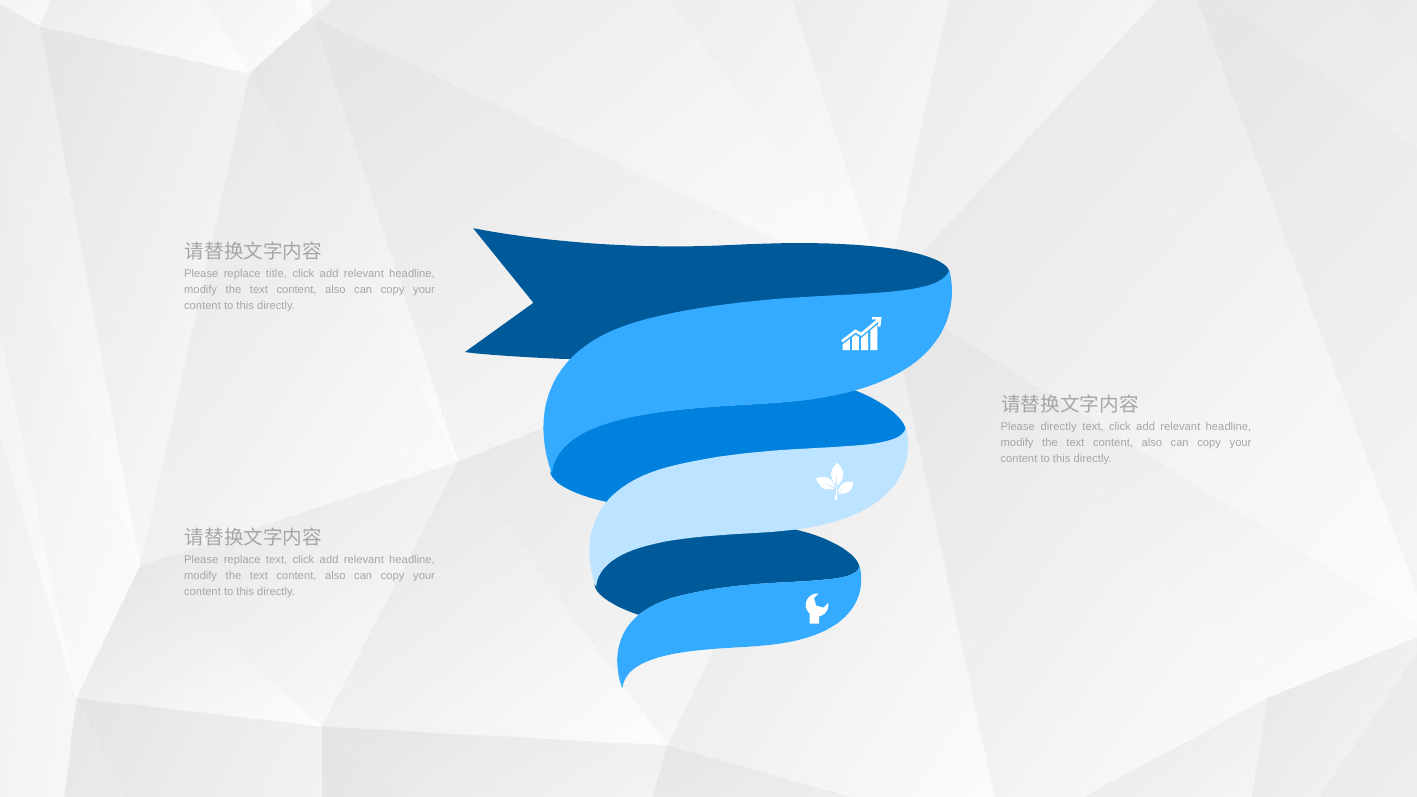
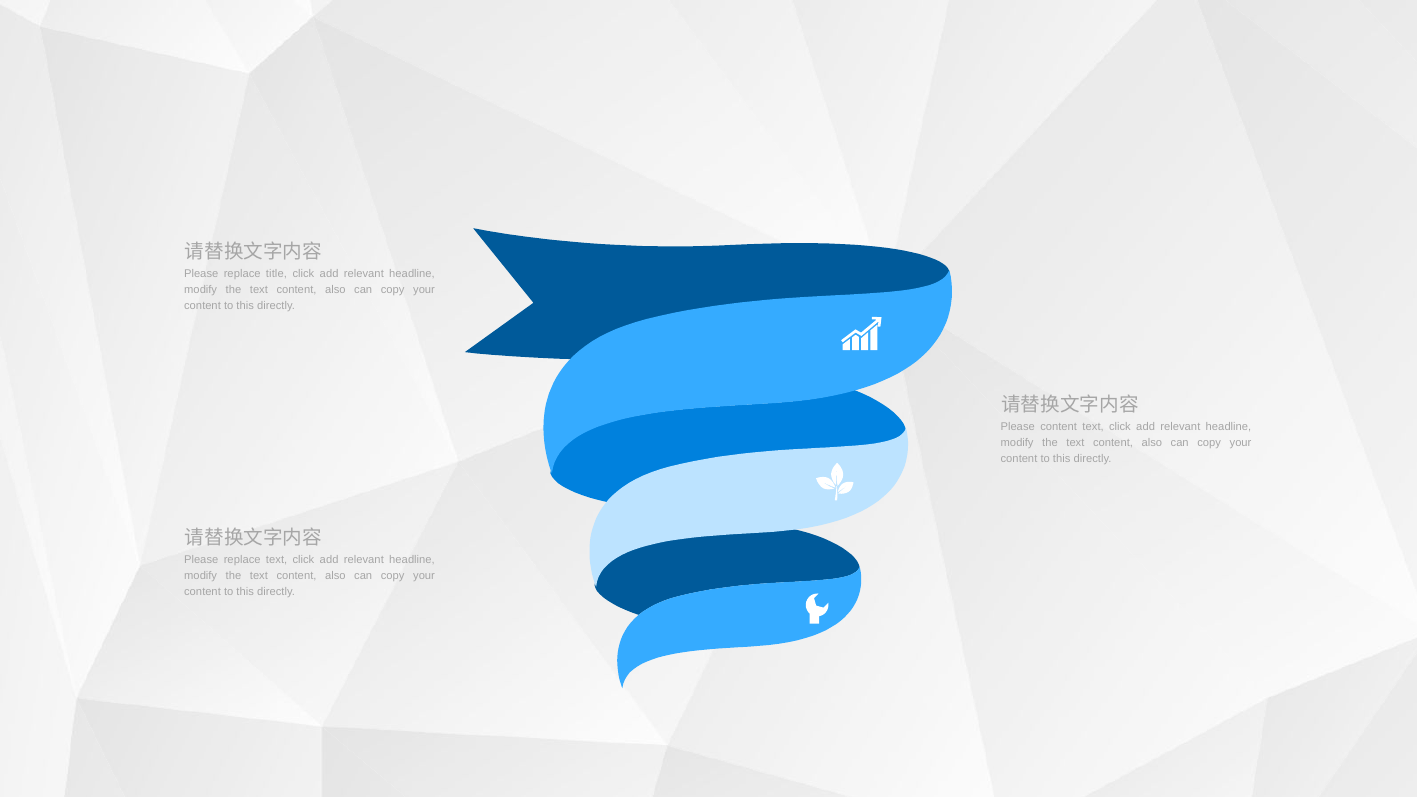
Please directly: directly -> content
